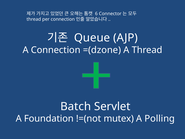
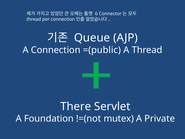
=(dzone: =(dzone -> =(public
Batch: Batch -> There
Polling: Polling -> Private
